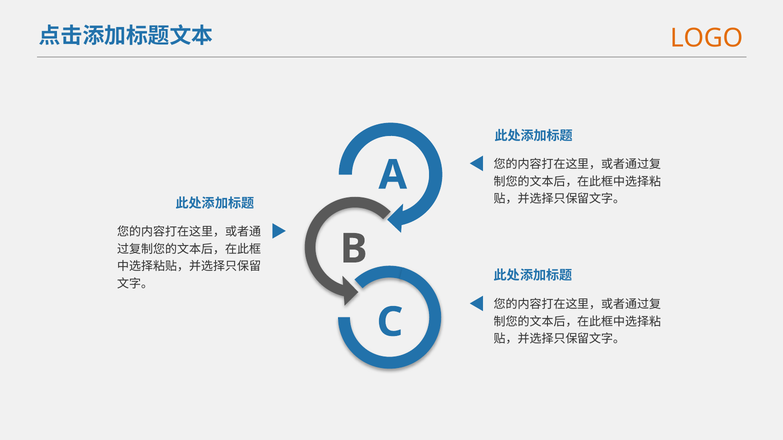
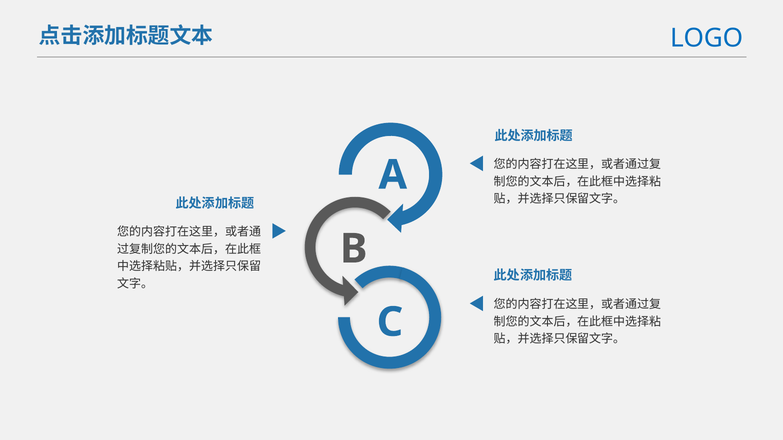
LOGO colour: orange -> blue
